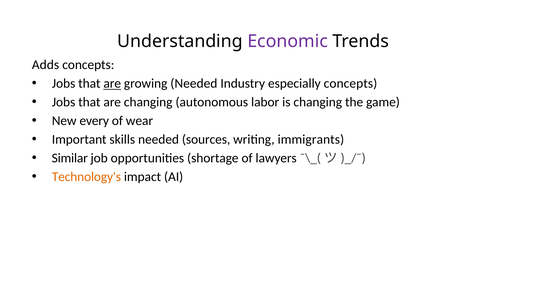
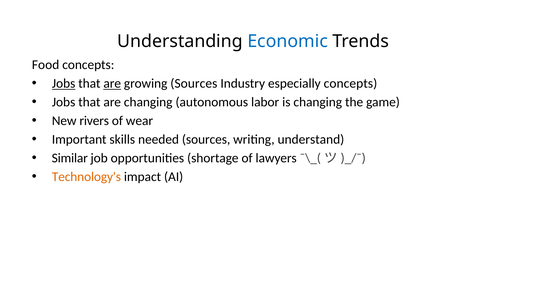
Economic colour: purple -> blue
Adds: Adds -> Food
Jobs at (64, 84) underline: none -> present
growing Needed: Needed -> Sources
every: every -> rivers
immigrants: immigrants -> understand
